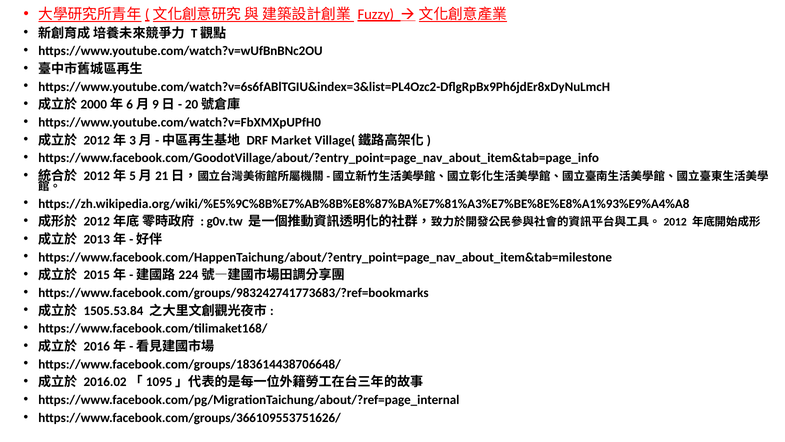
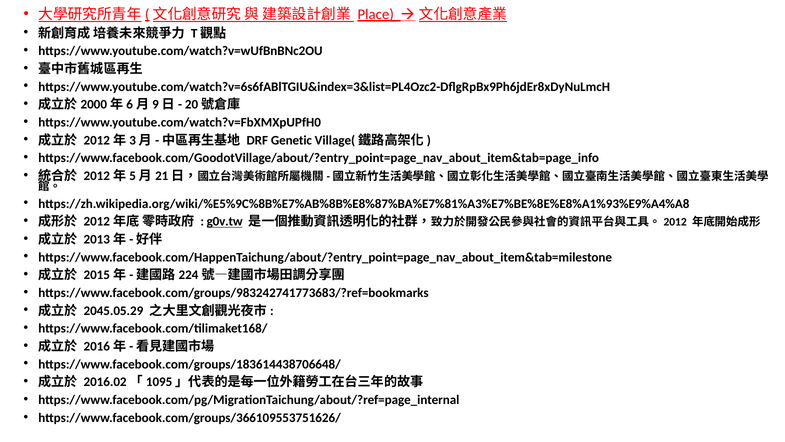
Fuzzy: Fuzzy -> Place
Market: Market -> Genetic
g0v.tw underline: none -> present
1505.53.84: 1505.53.84 -> 2045.05.29
